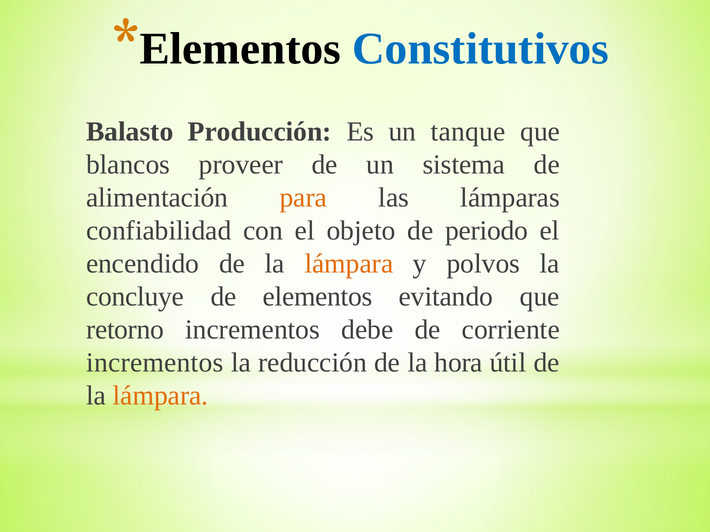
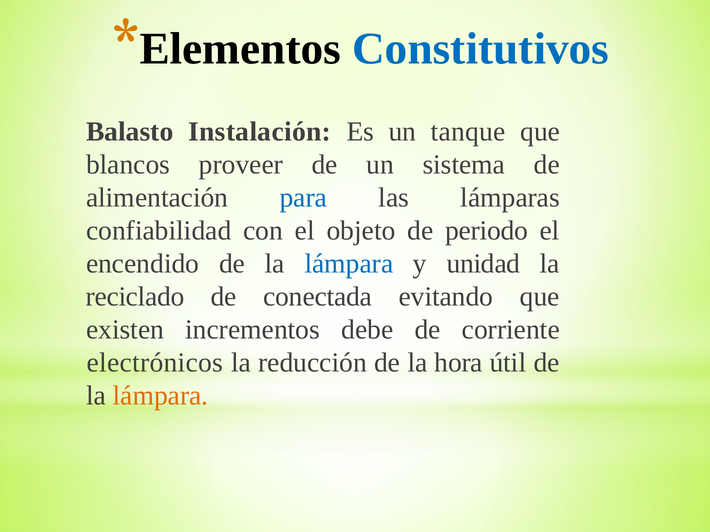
Producción: Producción -> Instalación
para colour: orange -> blue
lámpara at (349, 264) colour: orange -> blue
polvos: polvos -> unidad
concluye: concluye -> reciclado
elementos: elementos -> conectada
retorno: retorno -> existen
incrementos at (155, 363): incrementos -> electrónicos
